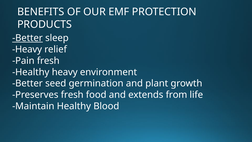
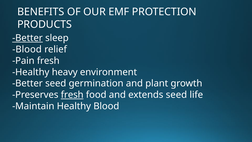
Heavy at (27, 49): Heavy -> Blood
fresh at (72, 95) underline: none -> present
extends from: from -> seed
